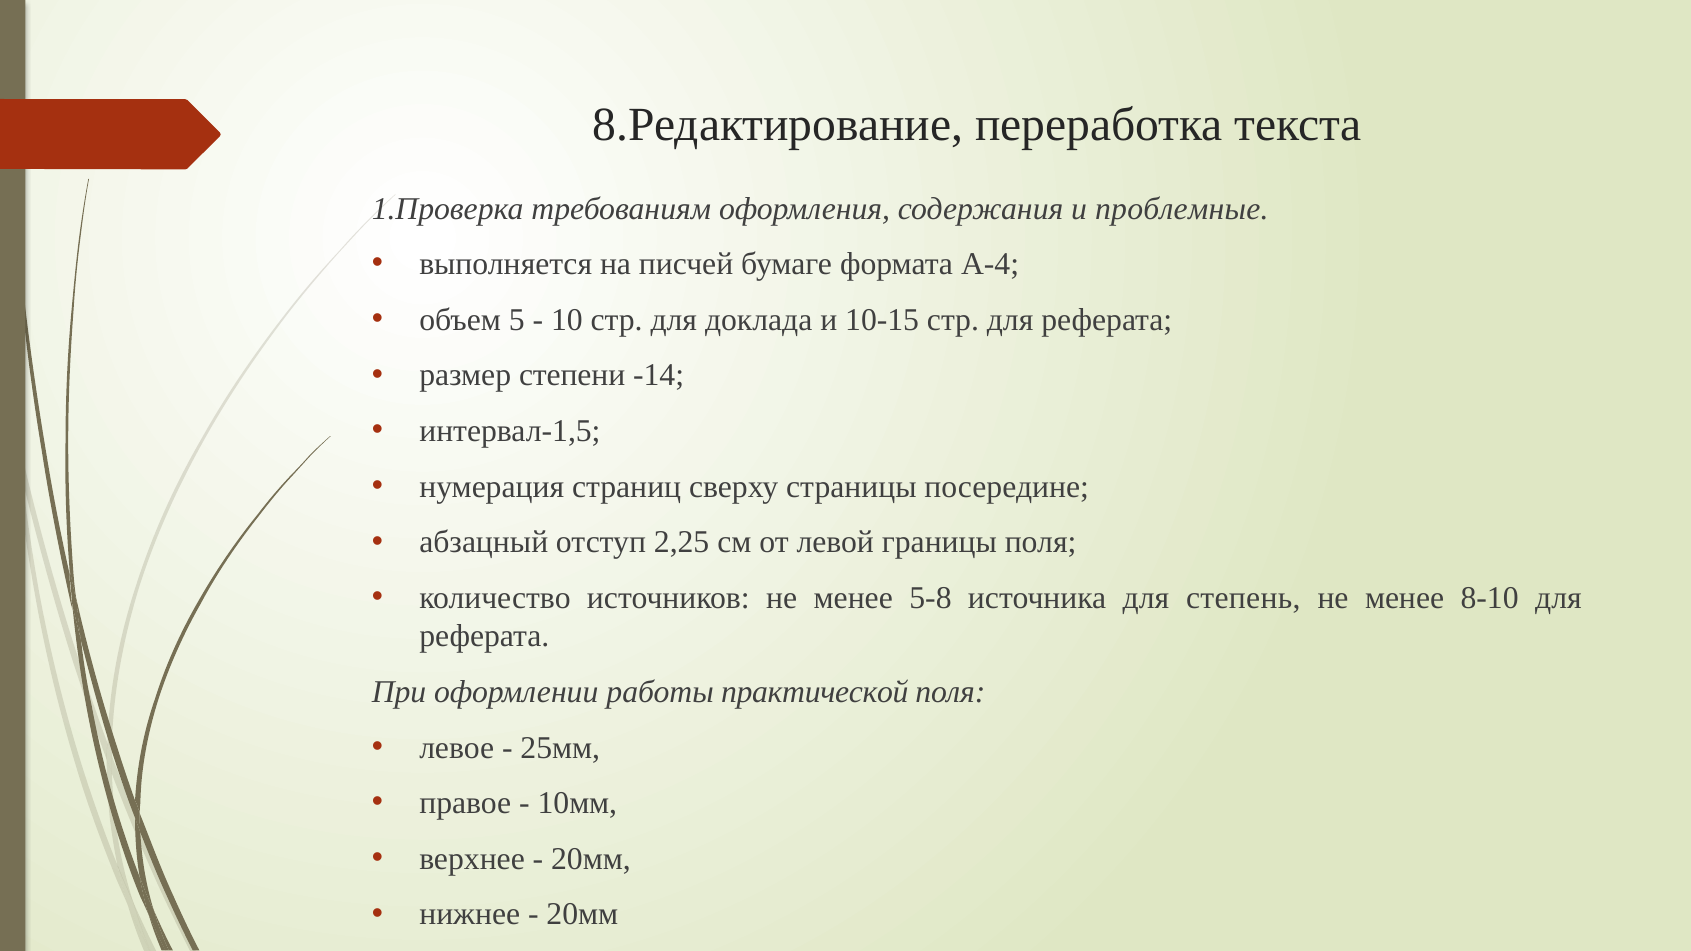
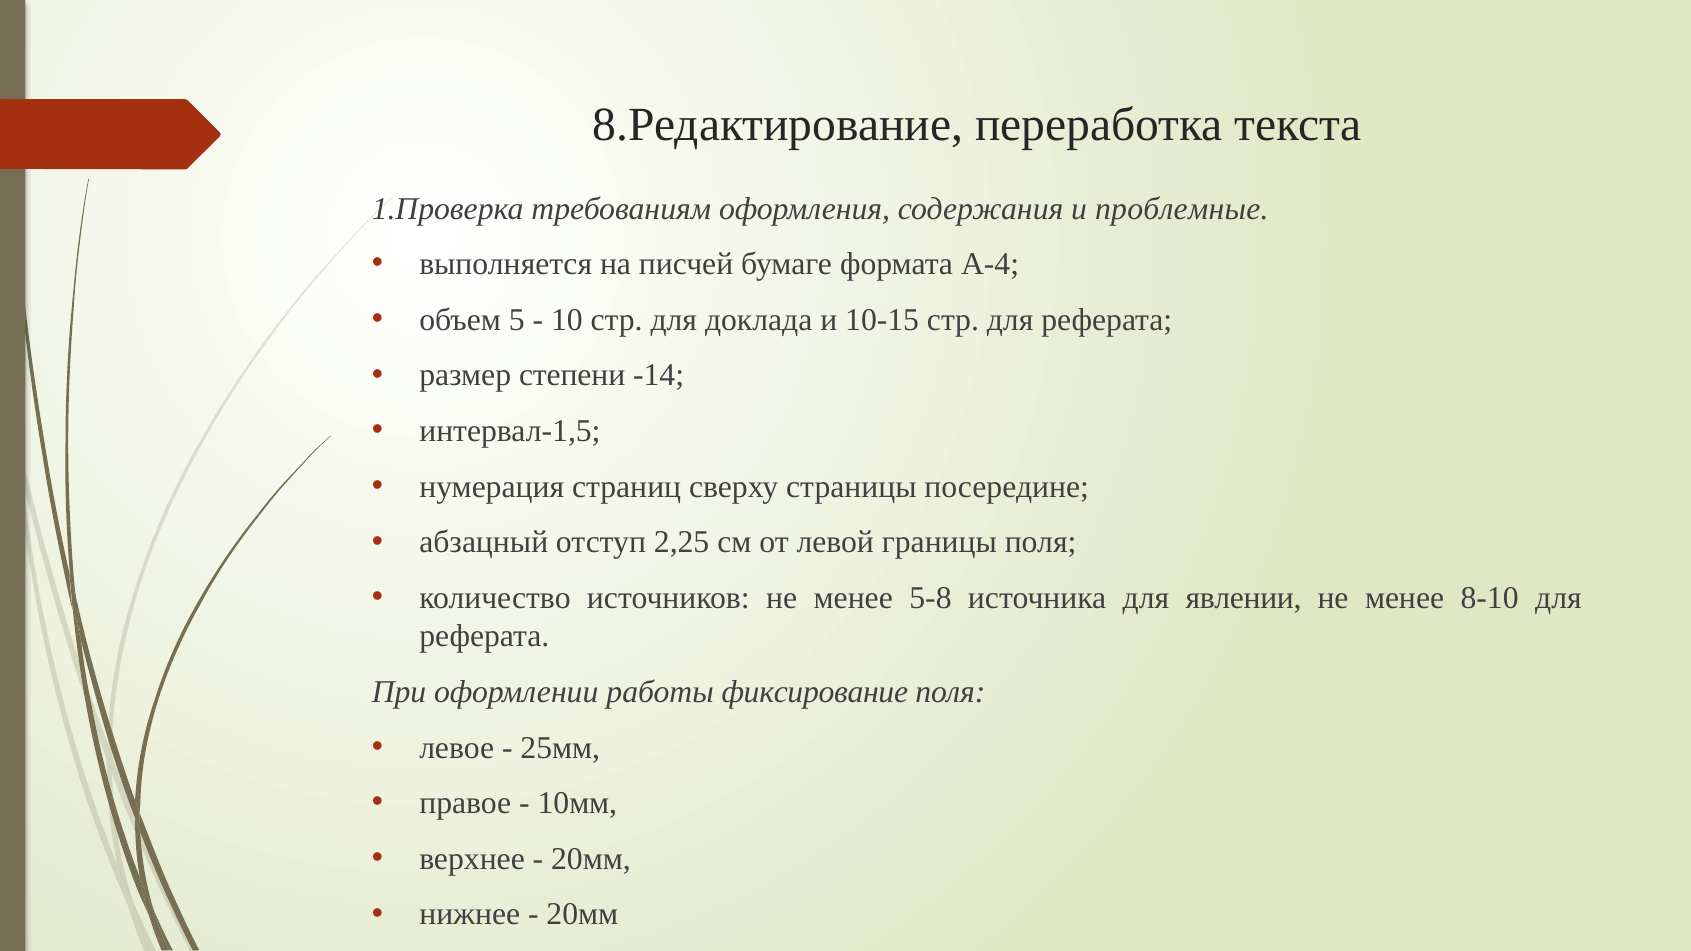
степень: степень -> явлении
практической: практической -> фиксирование
